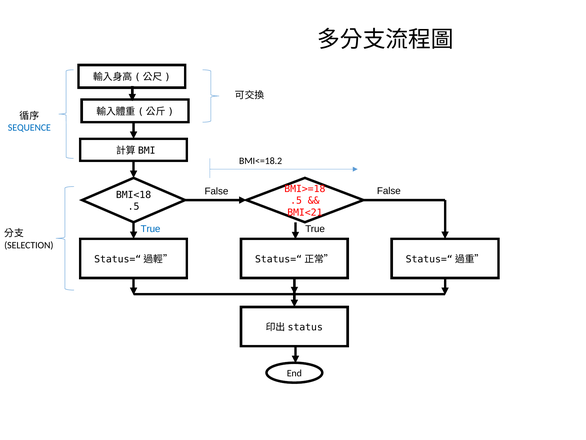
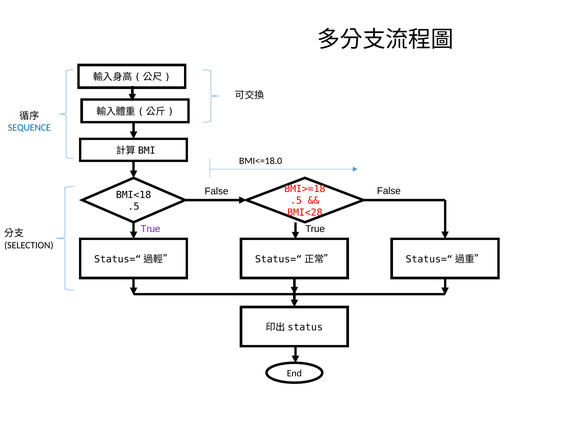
BMI<=18.2: BMI<=18.2 -> BMI<=18.0
BMI<21: BMI<21 -> BMI<28
True at (151, 229) colour: blue -> purple
